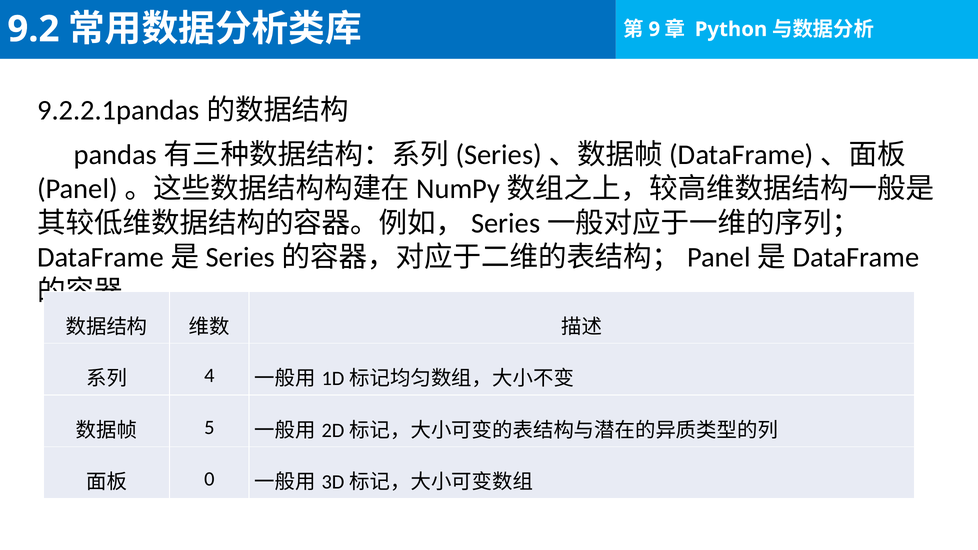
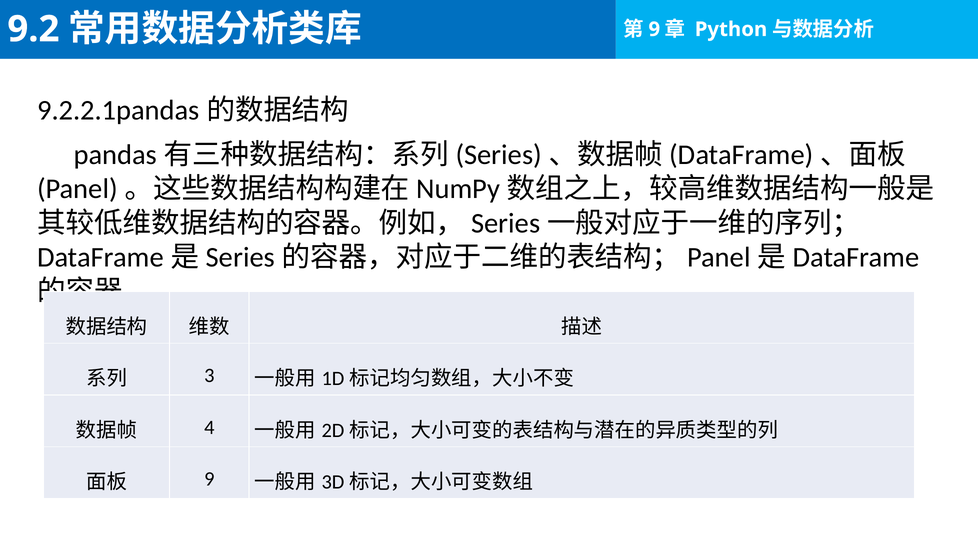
4: 4 -> 3
5: 5 -> 4
0 at (209, 479): 0 -> 9
